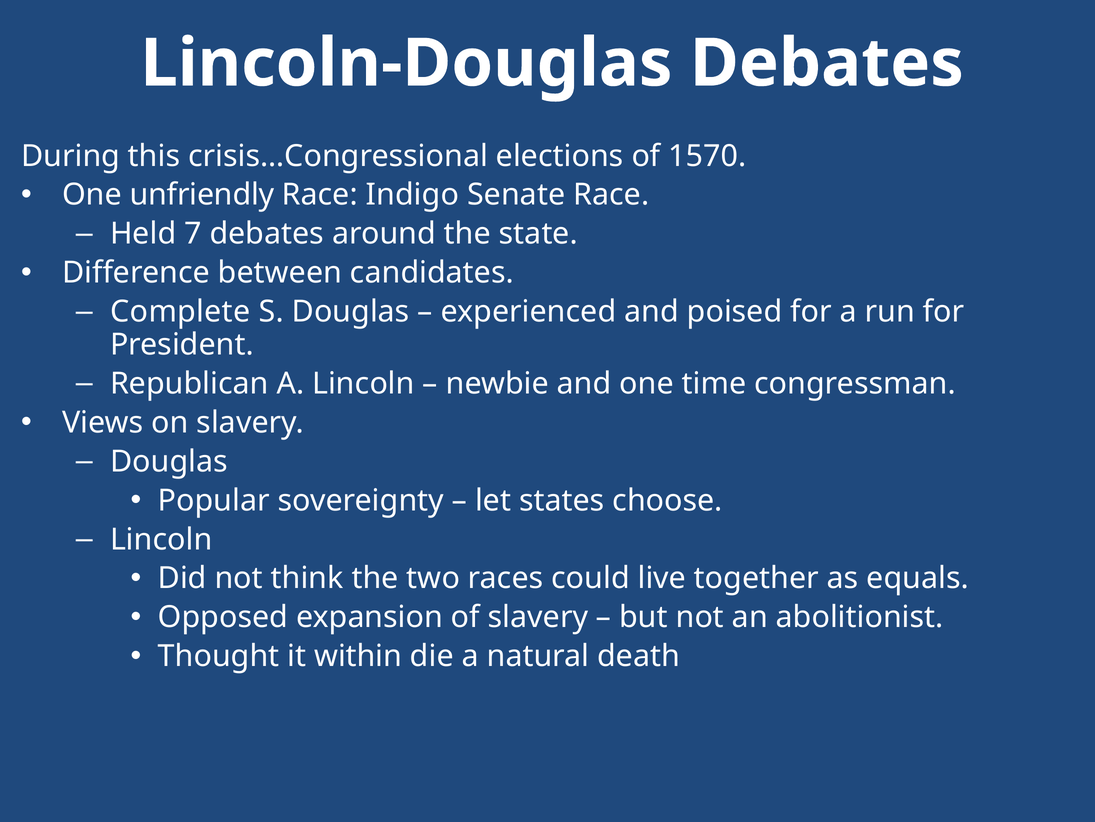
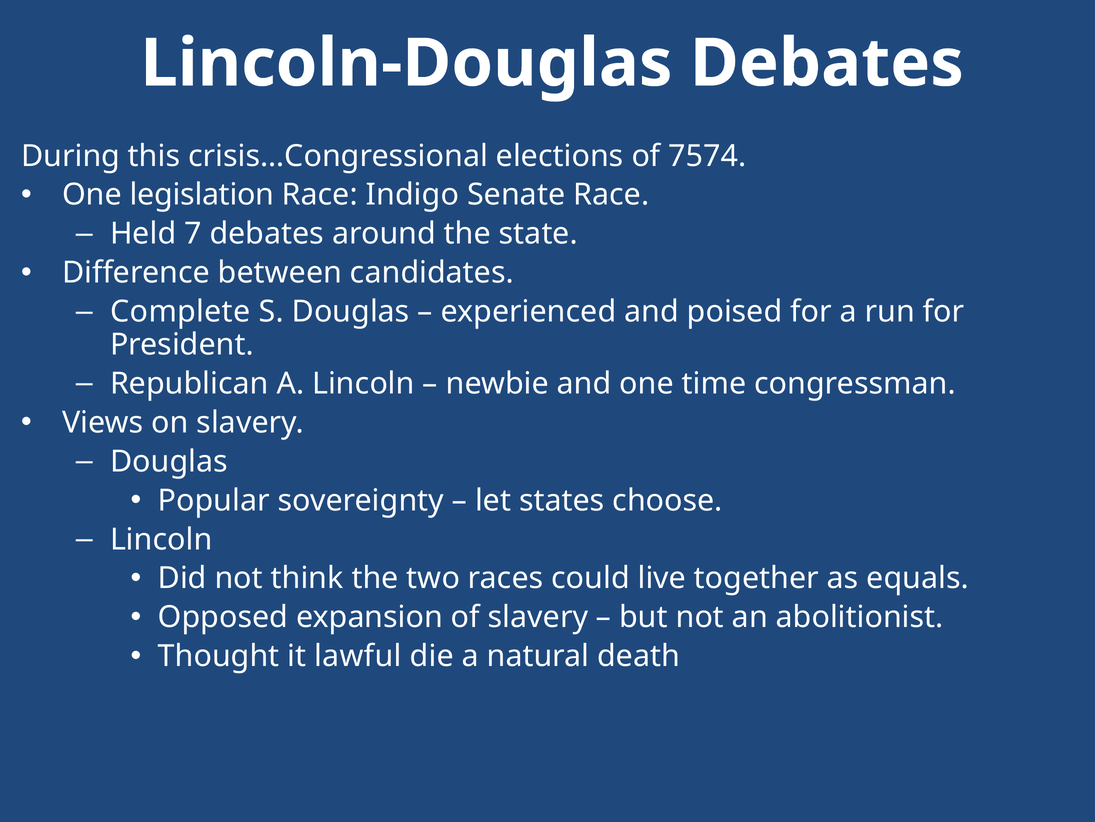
1570: 1570 -> 7574
unfriendly: unfriendly -> legislation
within: within -> lawful
